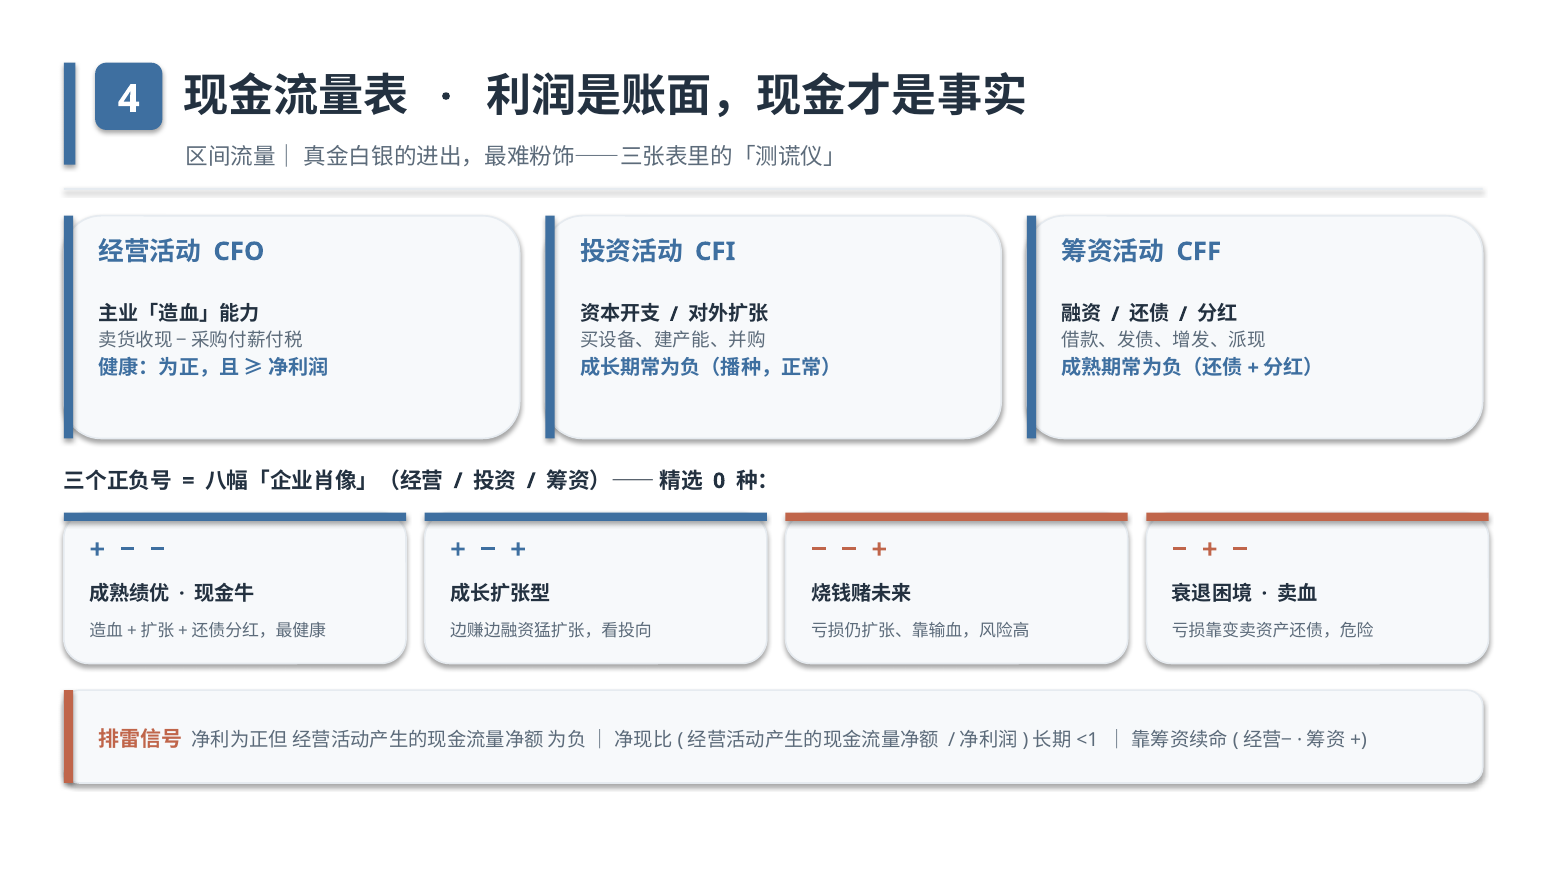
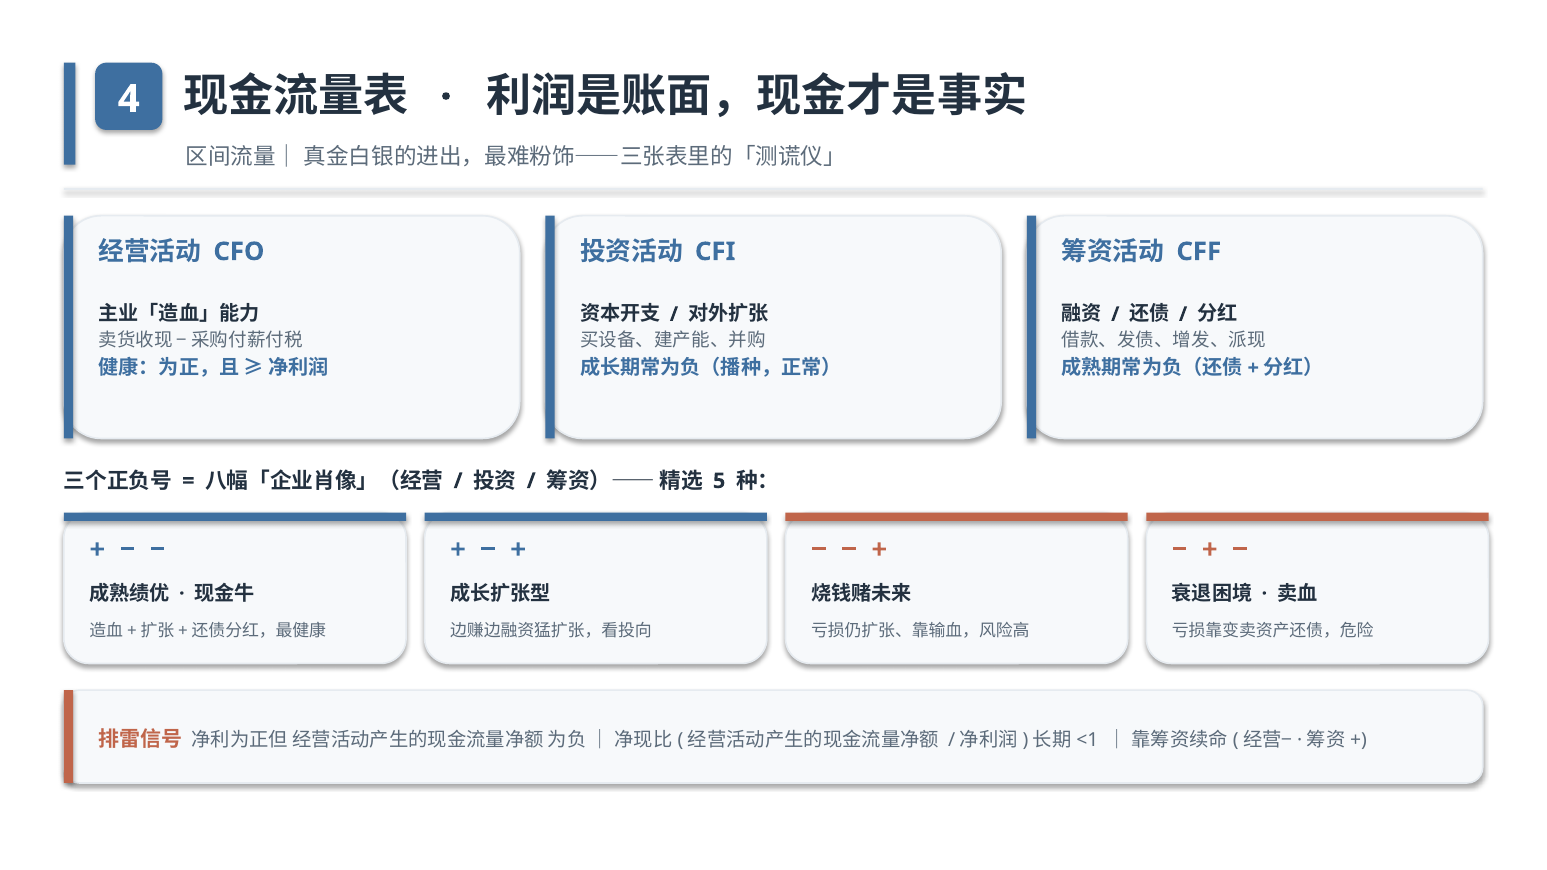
0: 0 -> 5
